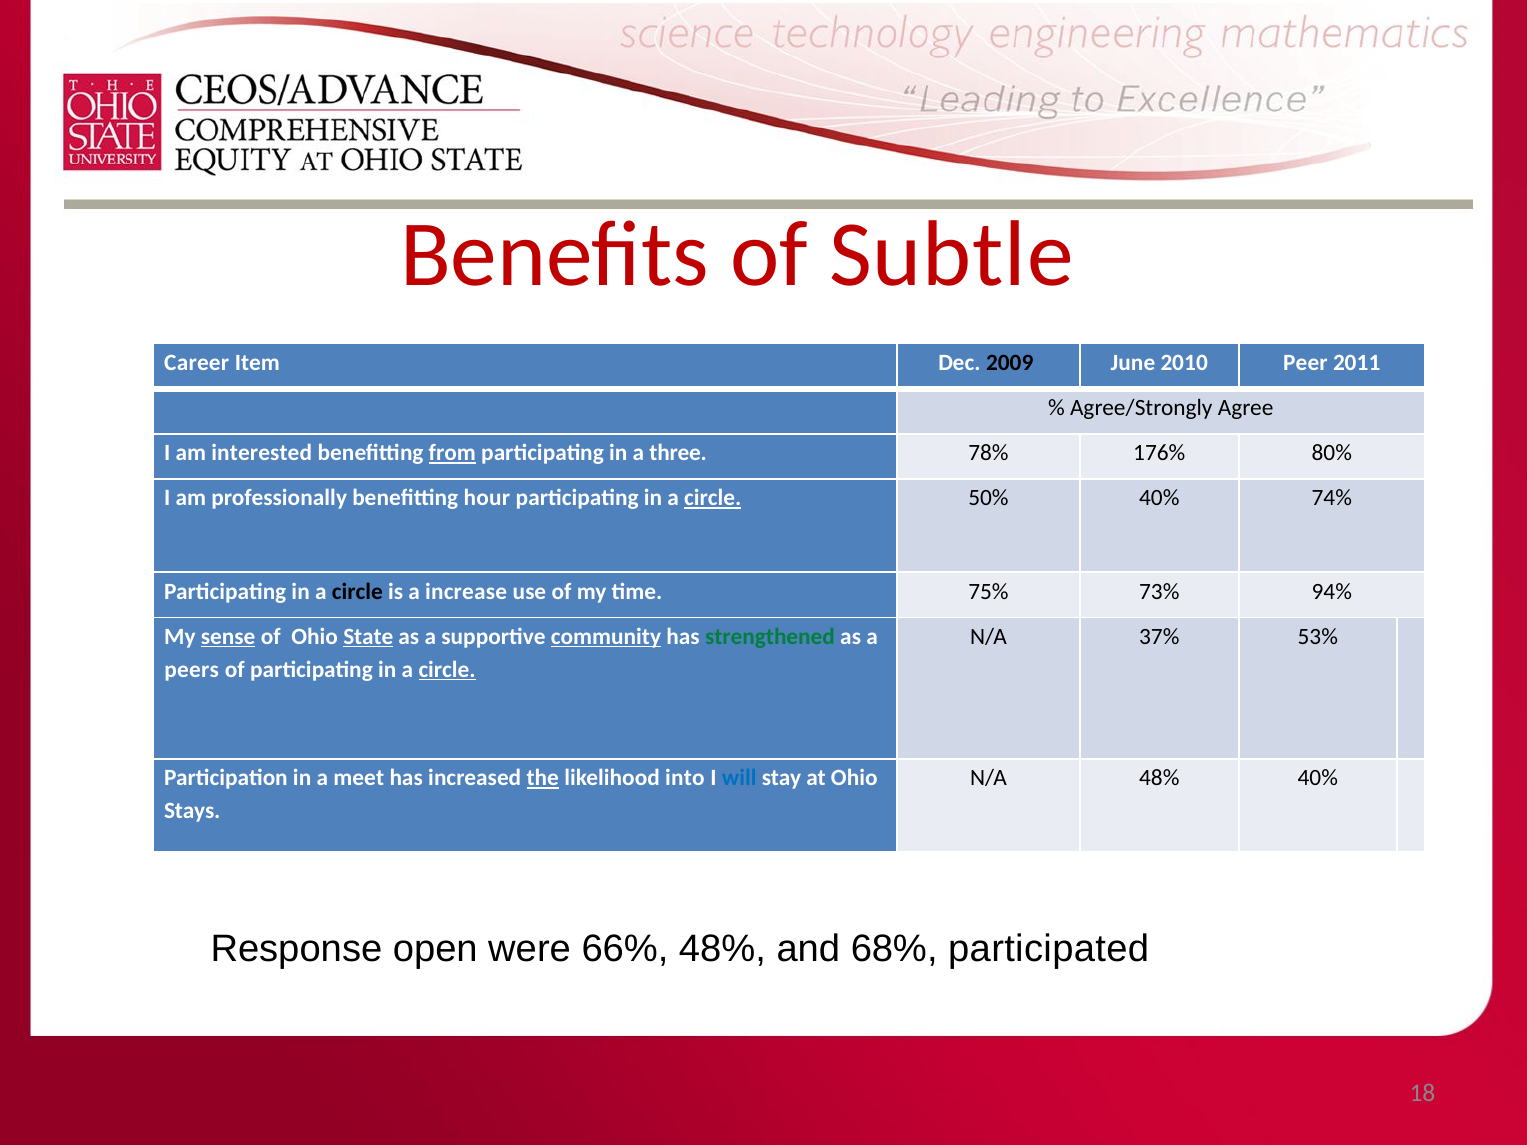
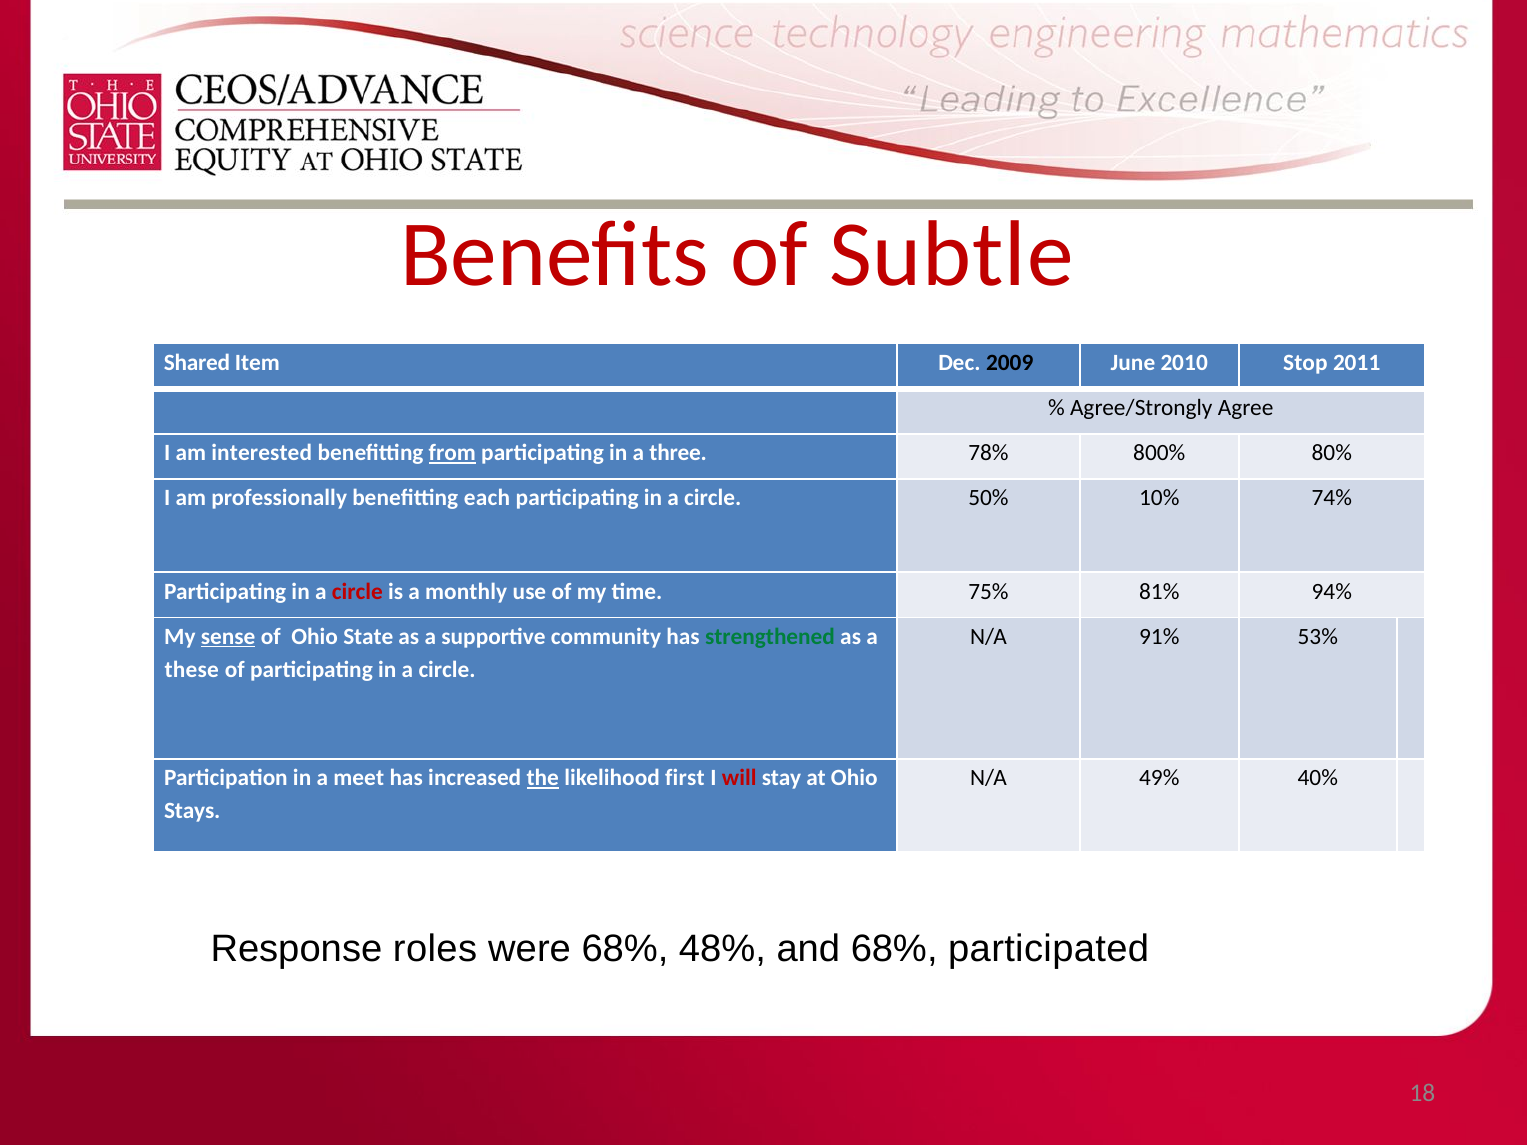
Career: Career -> Shared
Peer: Peer -> Stop
176%: 176% -> 800%
hour: hour -> each
circle at (713, 498) underline: present -> none
50% 40%: 40% -> 10%
circle at (357, 591) colour: black -> red
increase: increase -> monthly
73%: 73% -> 81%
State underline: present -> none
community underline: present -> none
37%: 37% -> 91%
peers: peers -> these
circle at (447, 670) underline: present -> none
into: into -> first
will colour: blue -> red
N/A 48%: 48% -> 49%
open: open -> roles
were 66%: 66% -> 68%
